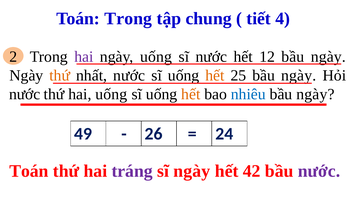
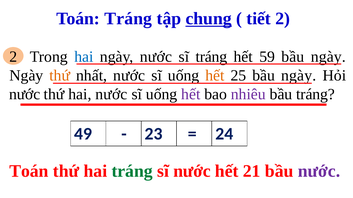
Toán Trong: Trong -> Tráng
chung underline: none -> present
tiết 4: 4 -> 2
hai at (84, 57) colour: purple -> blue
ngày uống: uống -> nước
sĩ nước: nước -> tráng
12: 12 -> 59
hai uống: uống -> nước
hết at (191, 94) colour: orange -> purple
nhiêu colour: blue -> purple
ngày at (315, 94): ngày -> tráng
26: 26 -> 23
tráng at (132, 172) colour: purple -> green
sĩ ngày: ngày -> nước
42: 42 -> 21
